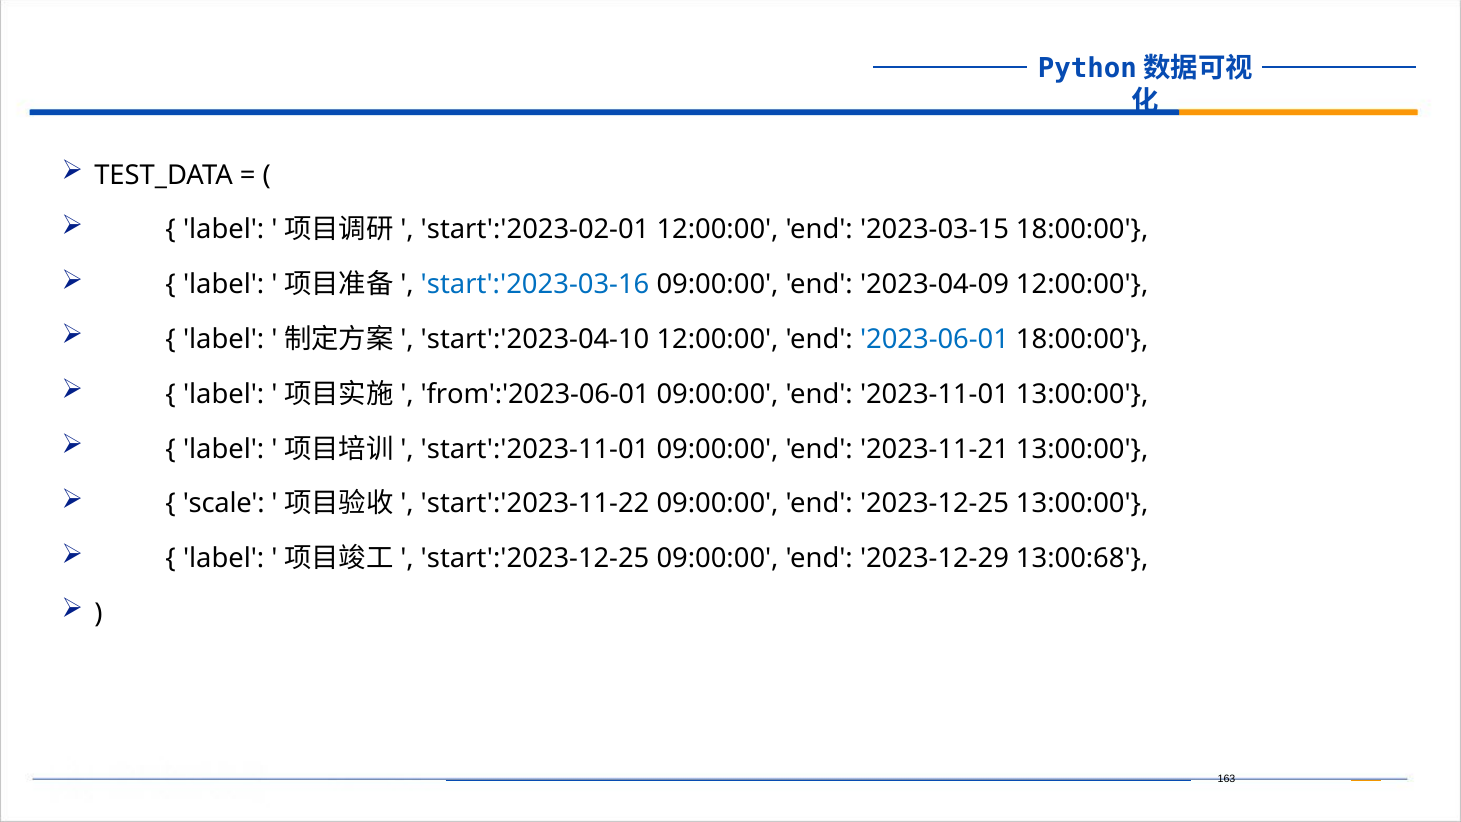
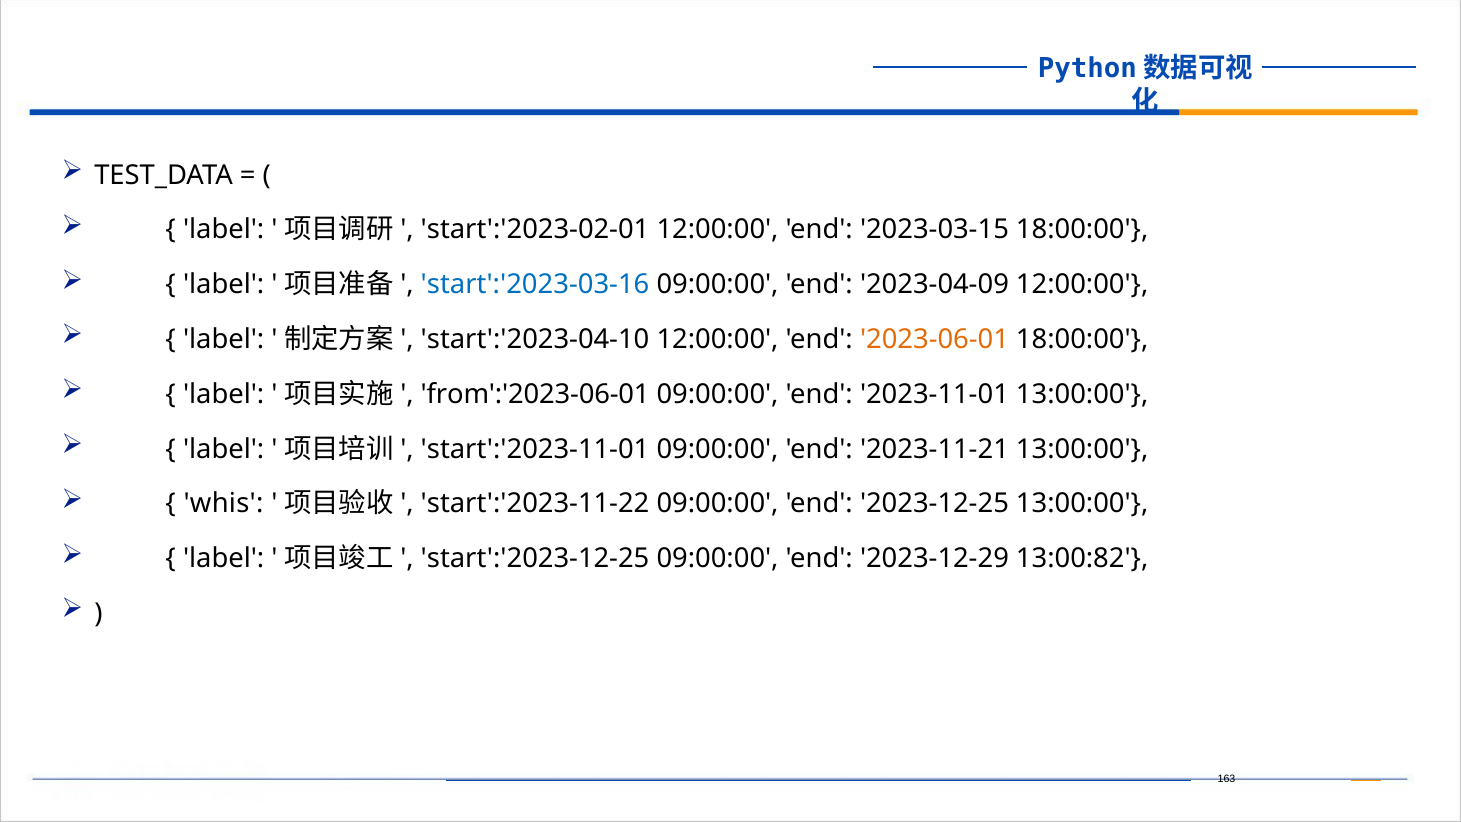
2023-06-01 colour: blue -> orange
scale: scale -> whis
13:00:68: 13:00:68 -> 13:00:82
